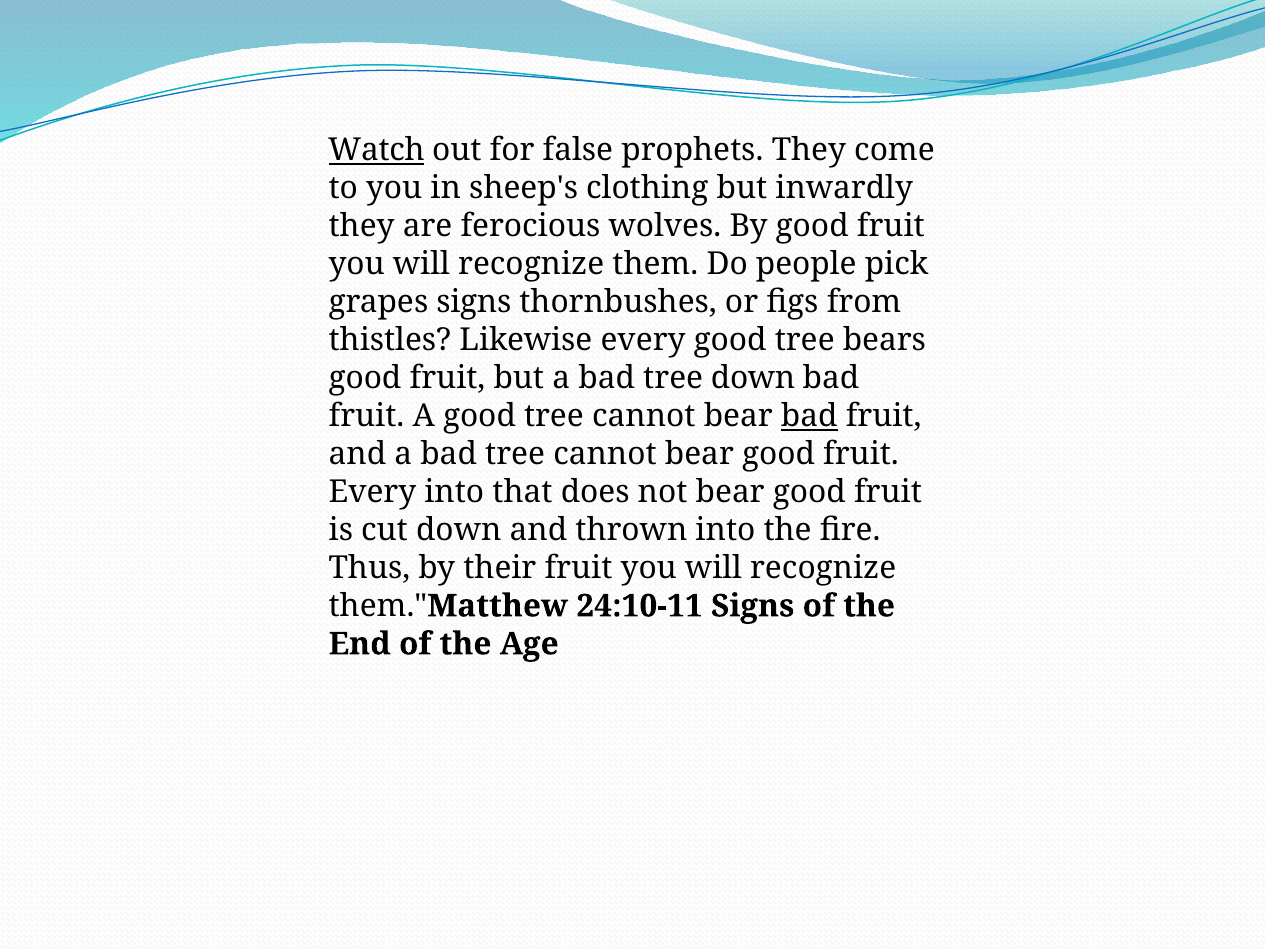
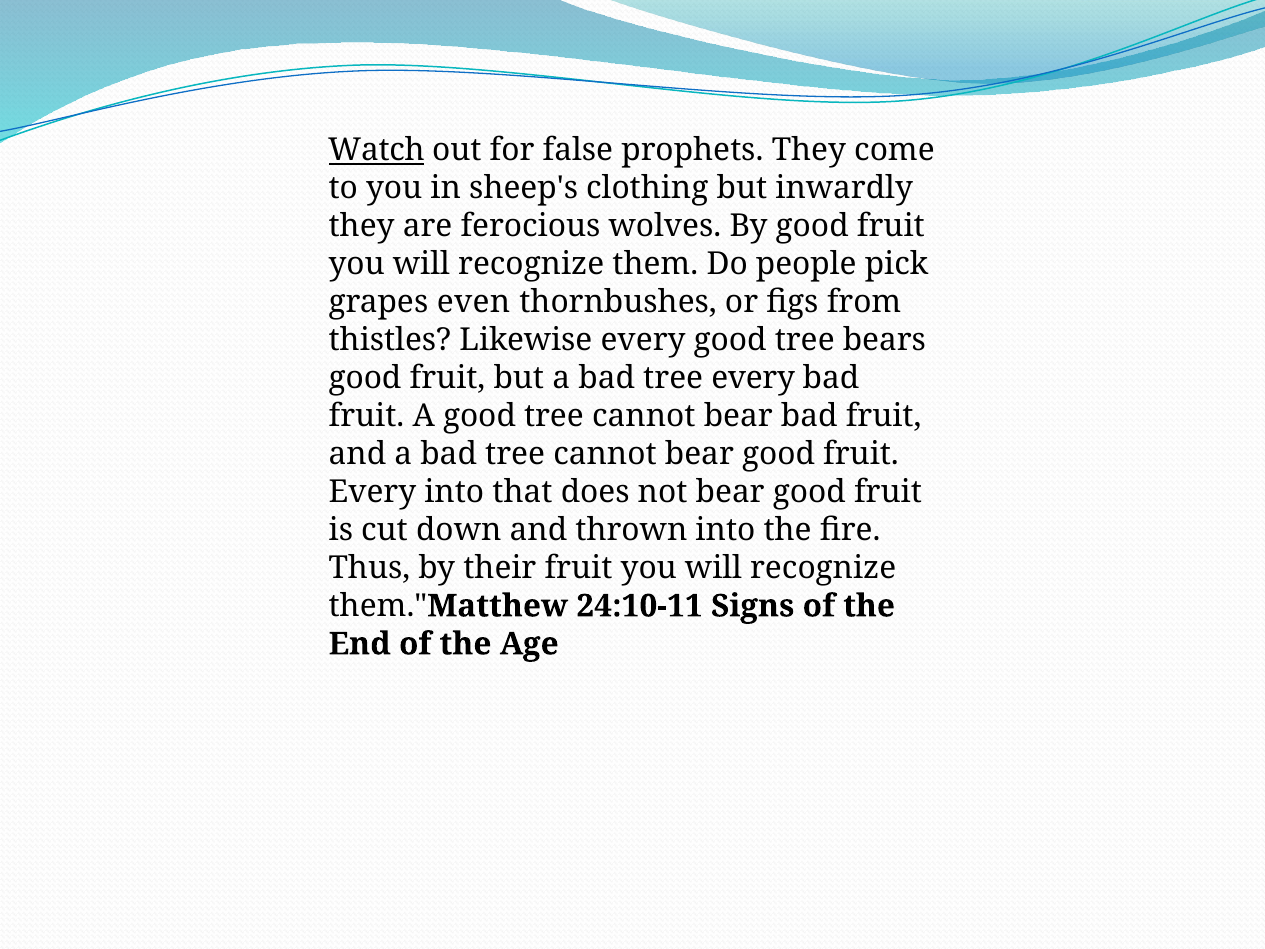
grapes signs: signs -> even
tree down: down -> every
bad at (809, 416) underline: present -> none
